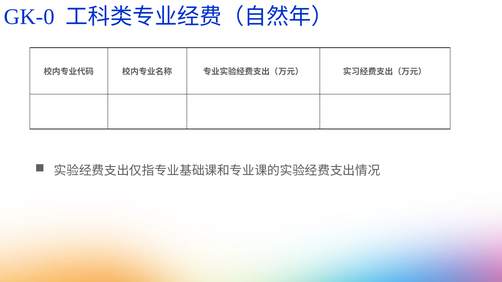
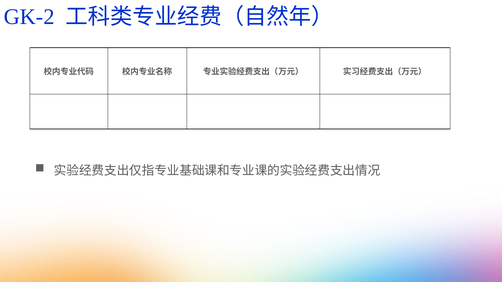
GK-0: GK-0 -> GK-2
